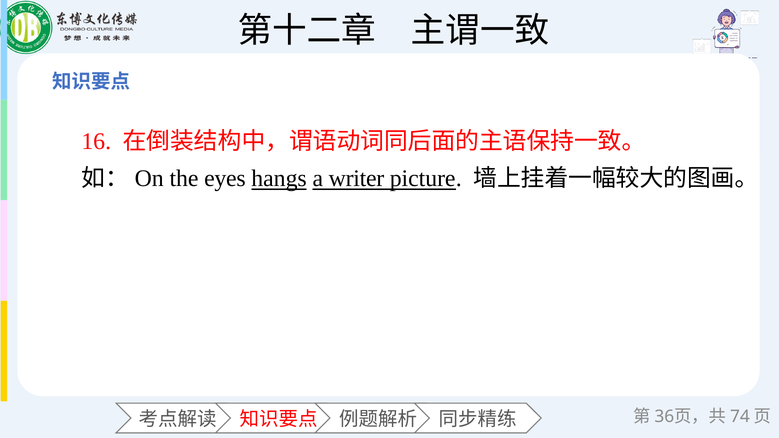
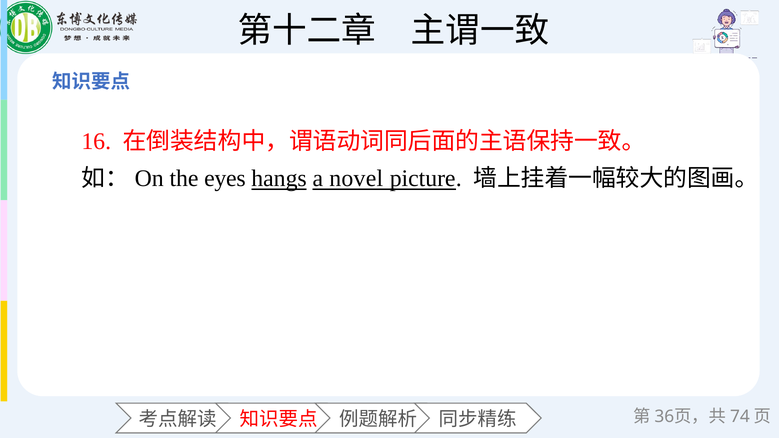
writer: writer -> novel
